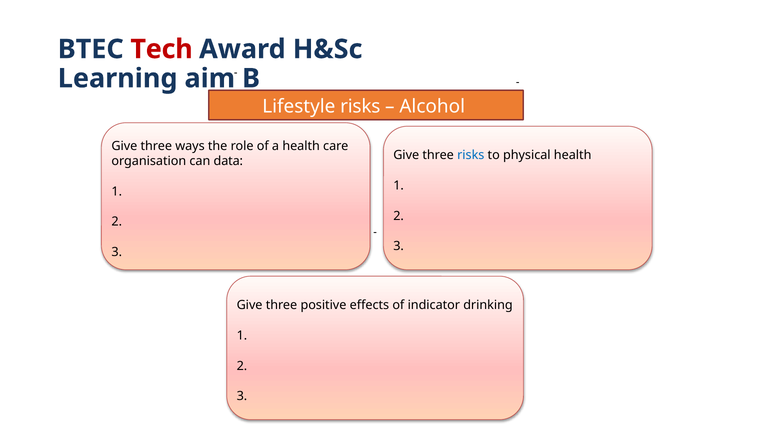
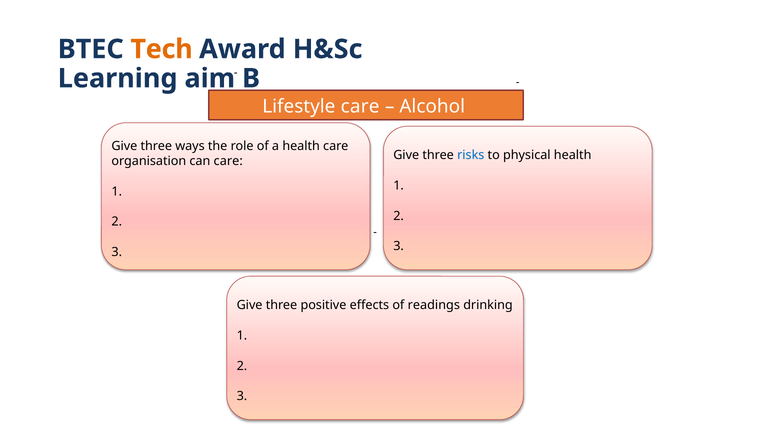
Tech colour: red -> orange
Lifestyle risks: risks -> care
can data: data -> care
indicator: indicator -> readings
